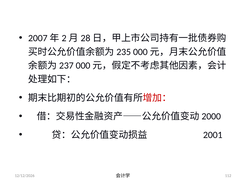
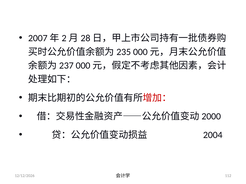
2001: 2001 -> 2004
